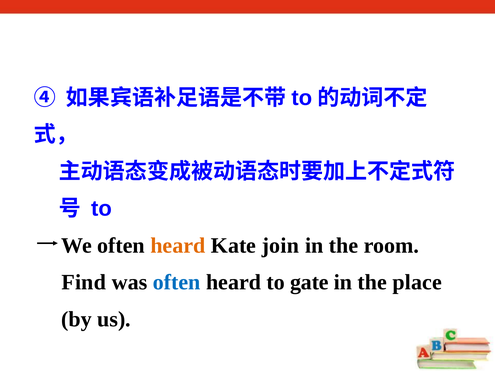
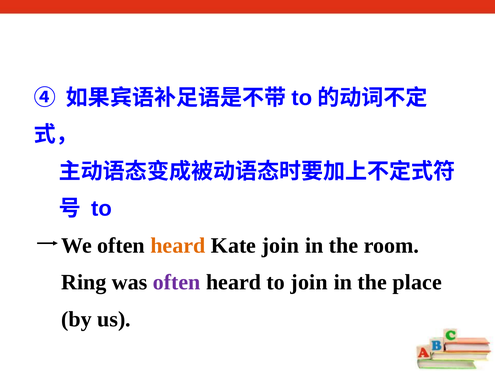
Find: Find -> Ring
often at (177, 283) colour: blue -> purple
to gate: gate -> join
